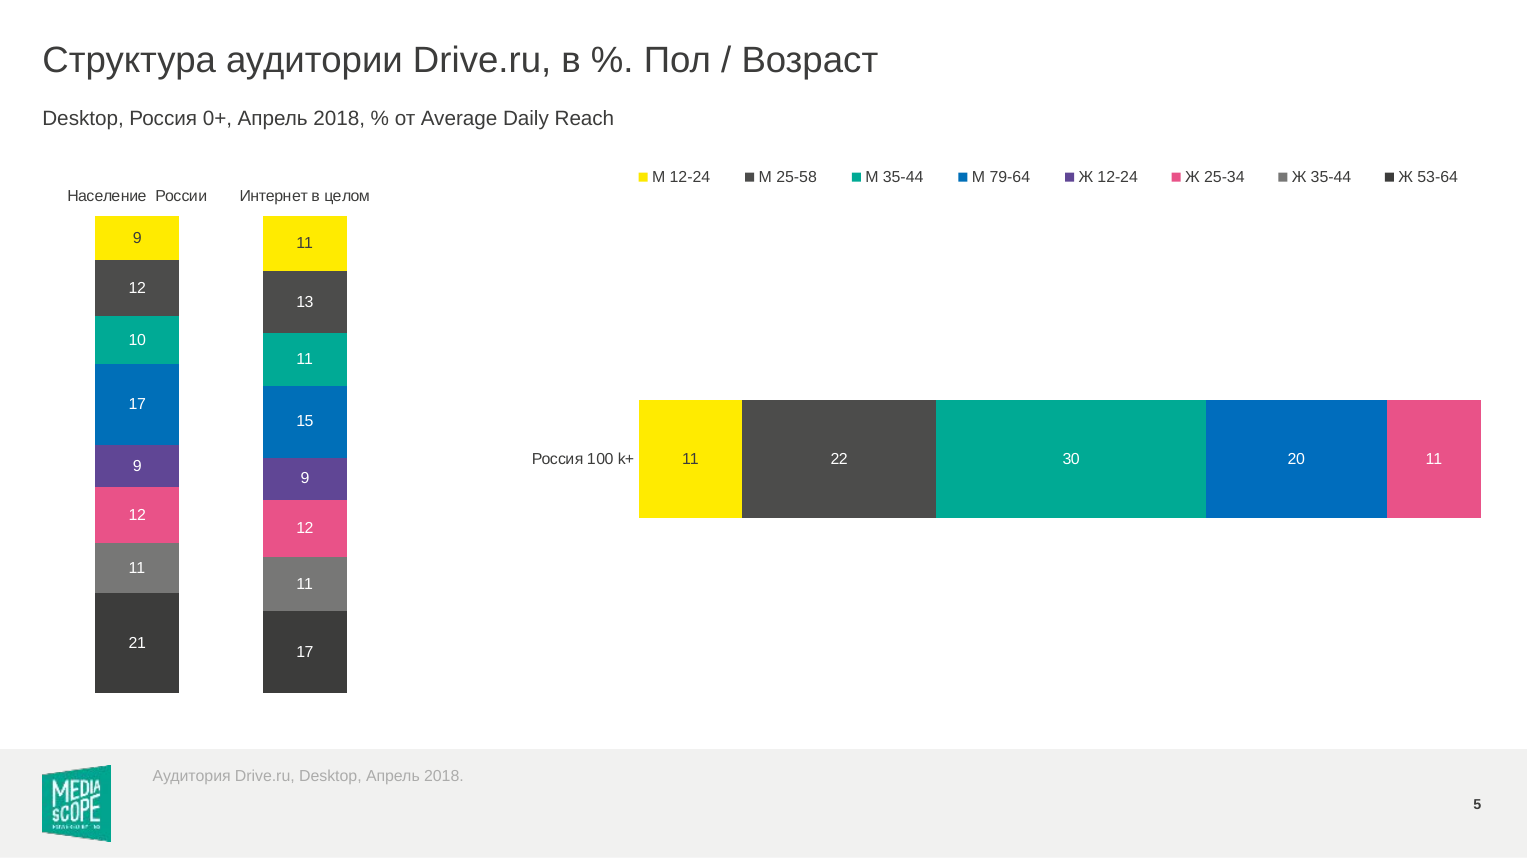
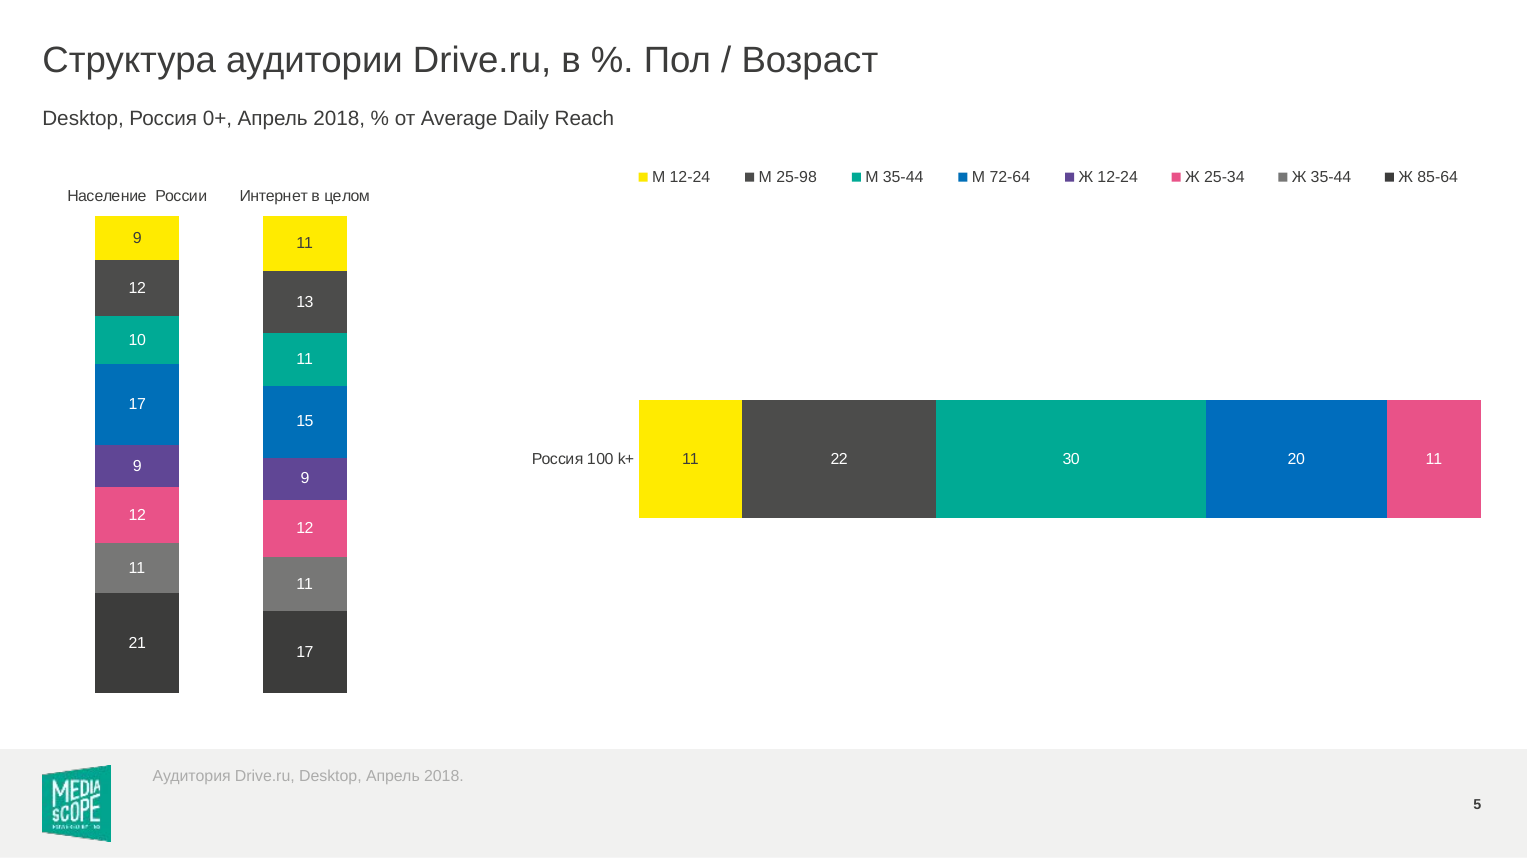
25-58: 25-58 -> 25-98
79-64: 79-64 -> 72-64
53-64: 53-64 -> 85-64
